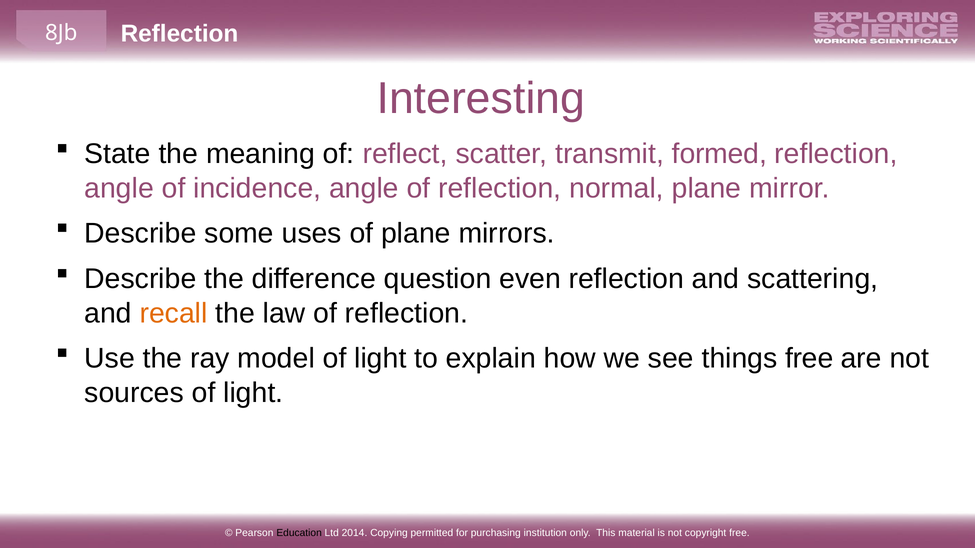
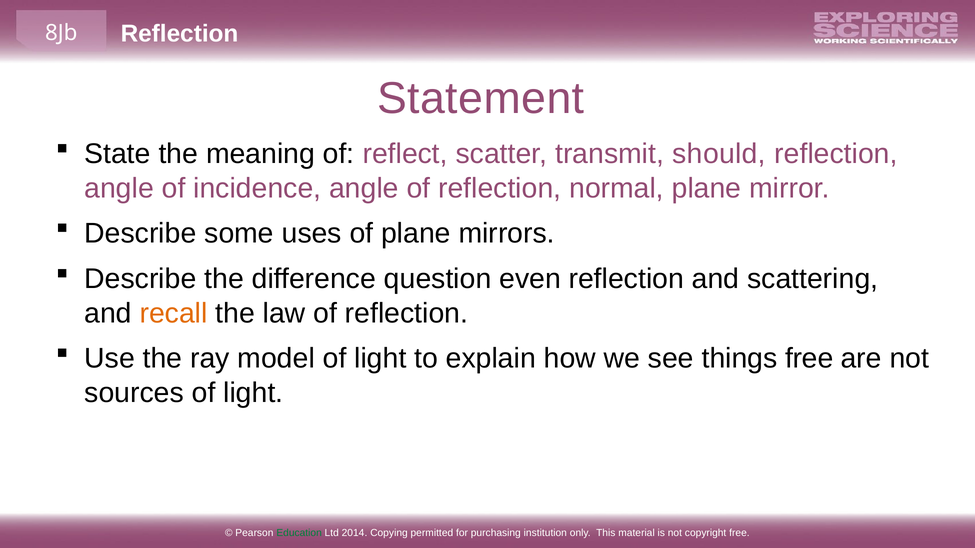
Interesting: Interesting -> Statement
formed: formed -> should
Education colour: black -> green
